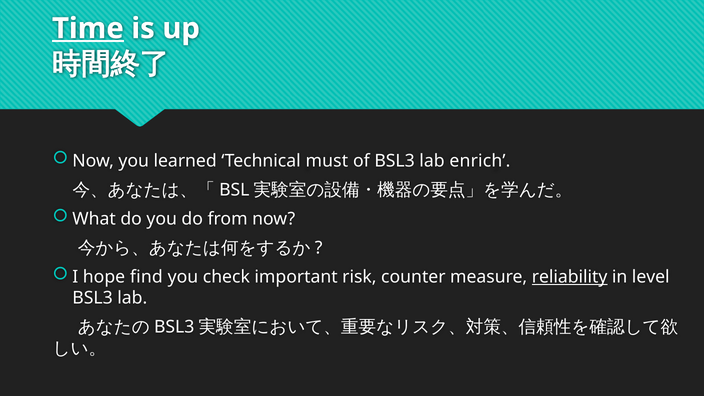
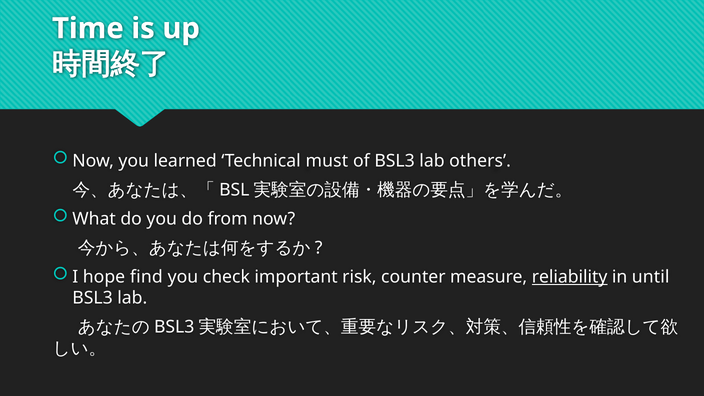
Time underline: present -> none
enrich: enrich -> others
level: level -> until
